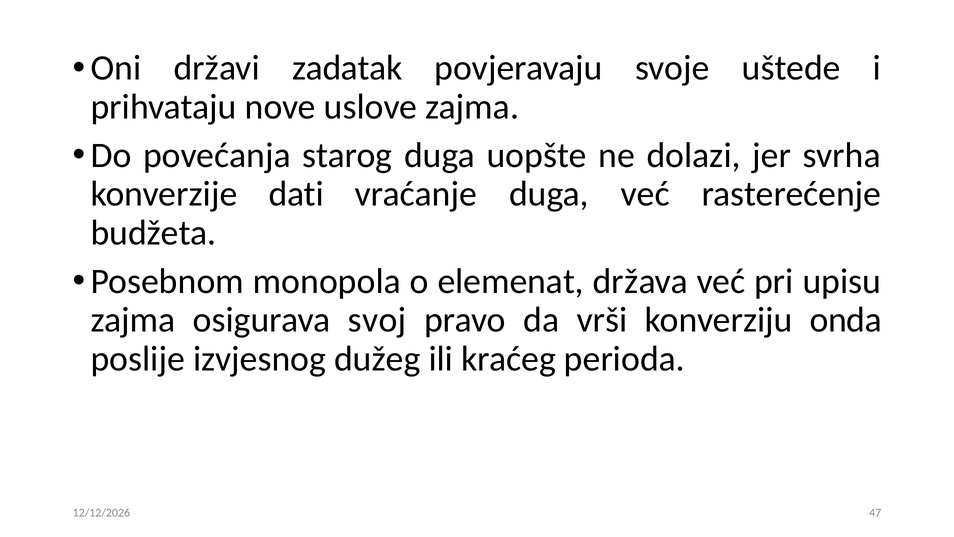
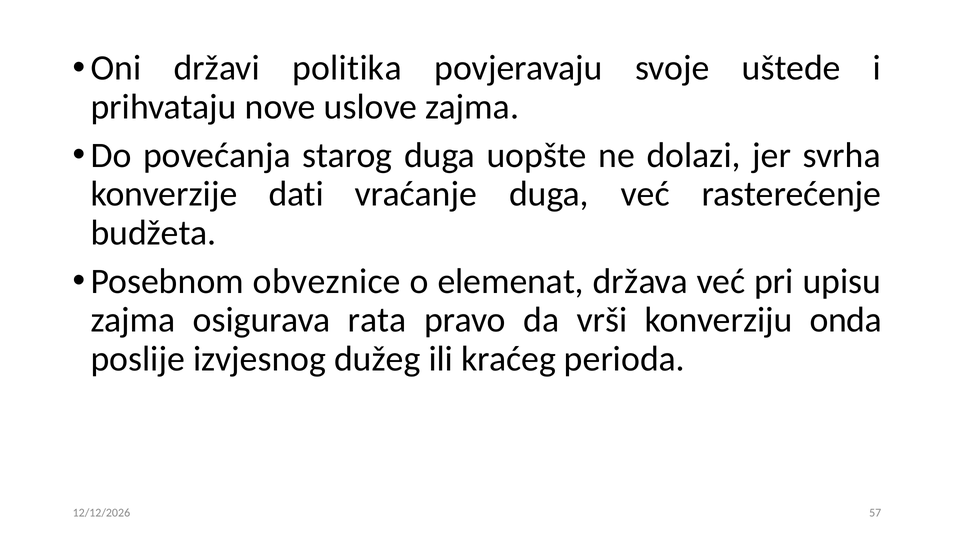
zadatak: zadatak -> politika
monopola: monopola -> obveznice
svoj: svoj -> rata
47: 47 -> 57
